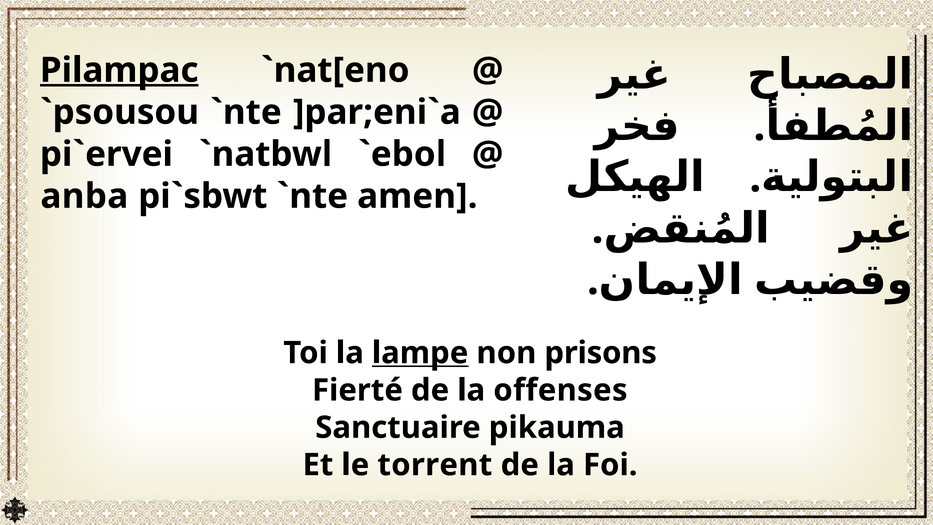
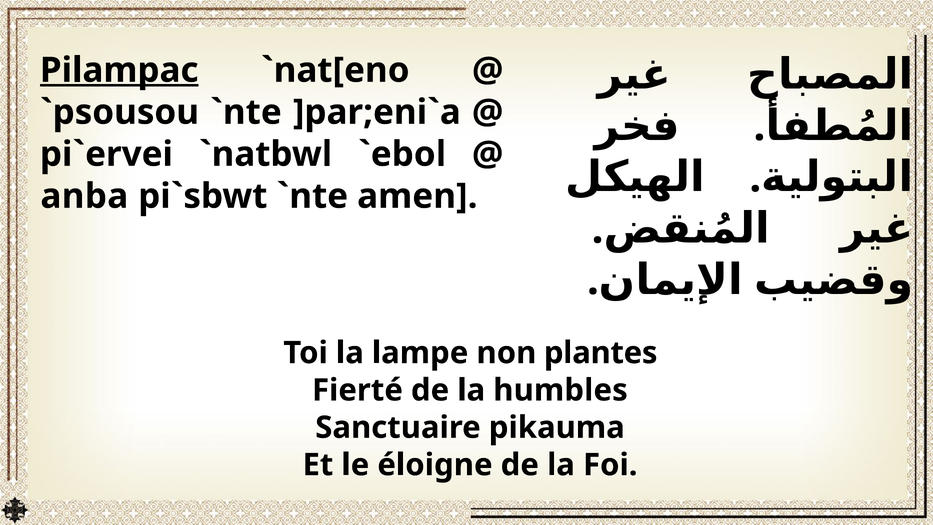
lampe underline: present -> none
prisons: prisons -> plantes
offenses: offenses -> humbles
torrent: torrent -> éloigne
